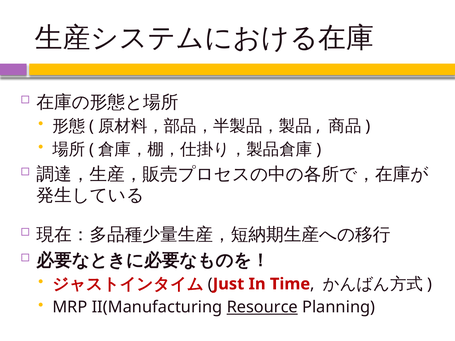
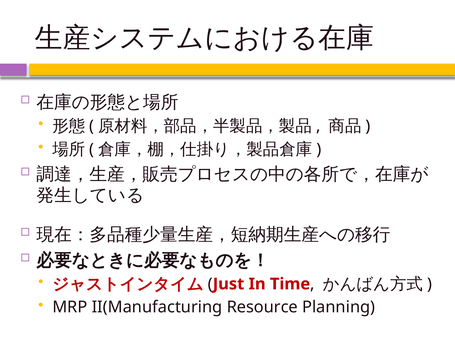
Resource underline: present -> none
